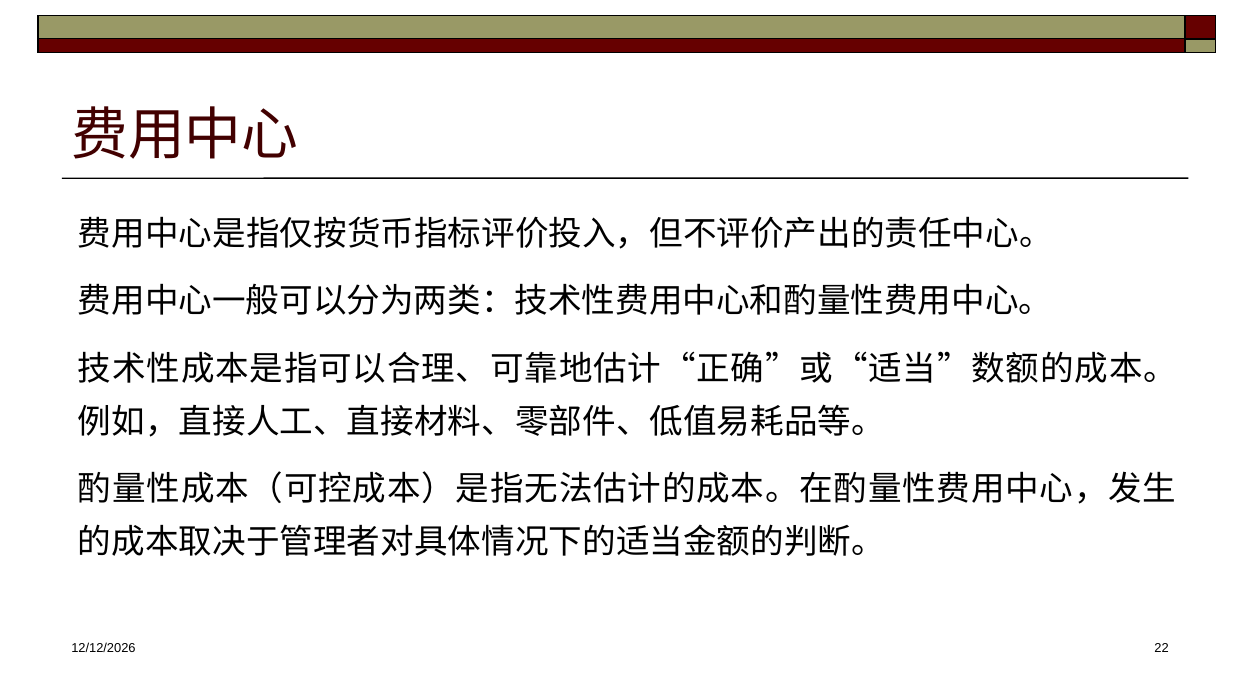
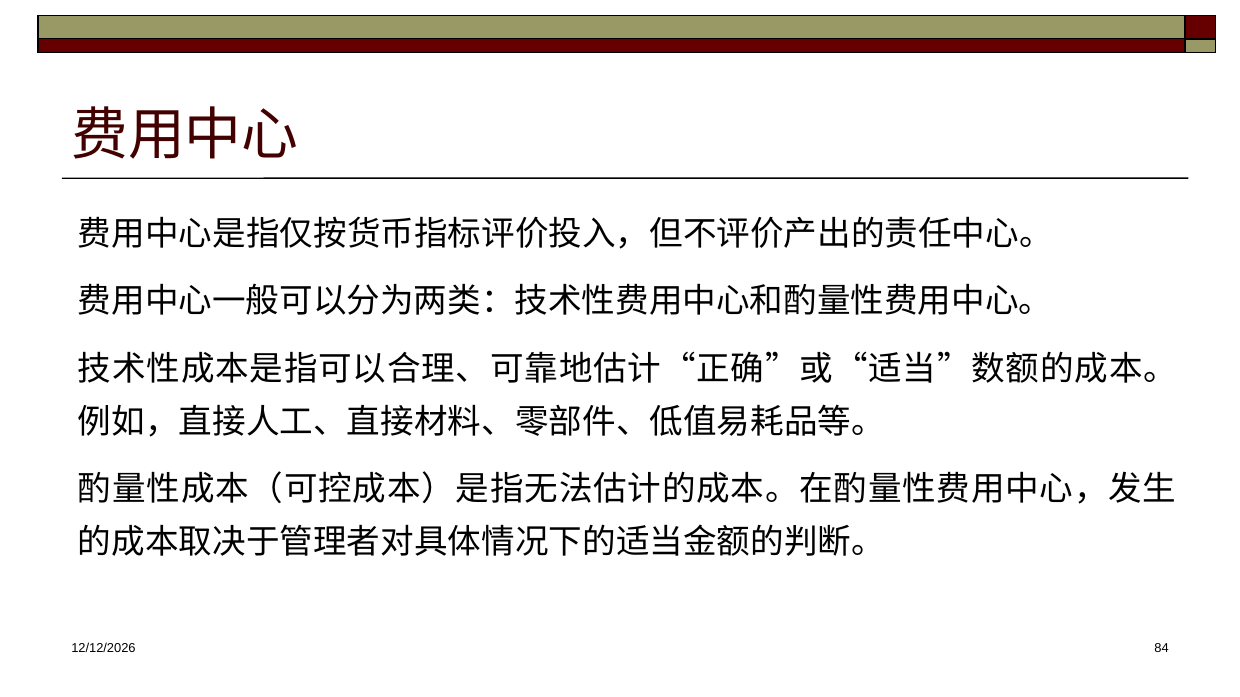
22: 22 -> 84
